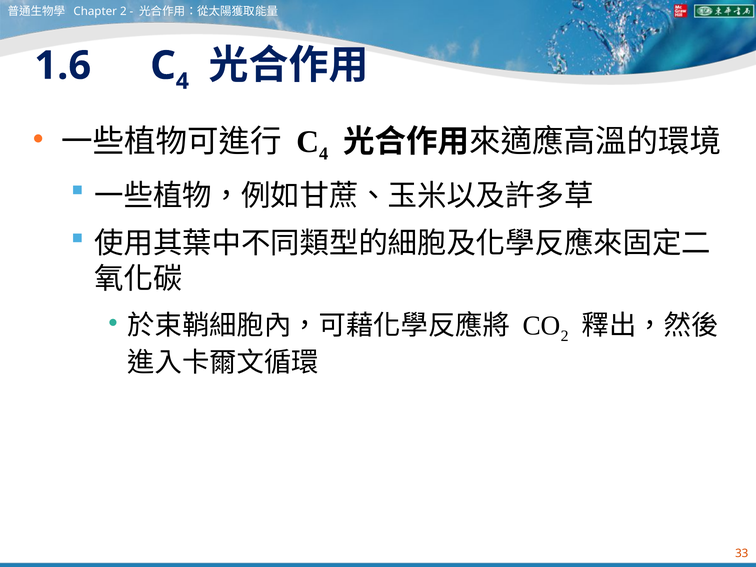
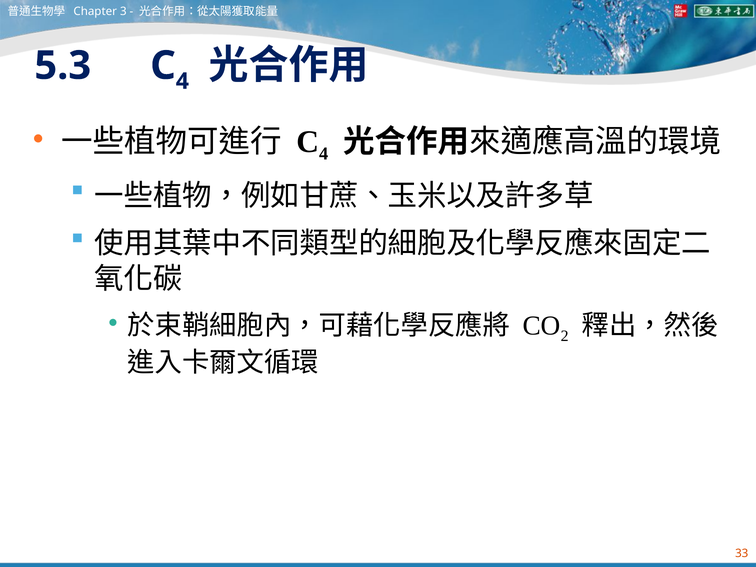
Chapter 2: 2 -> 3
1.6: 1.6 -> 5.3
